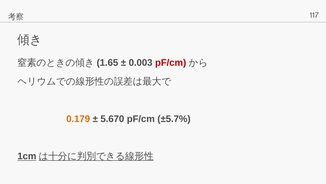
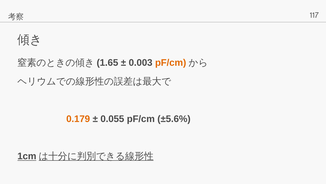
pF/cm at (171, 63) colour: red -> orange
5.670: 5.670 -> 0.055
±5.7%: ±5.7% -> ±5.6%
